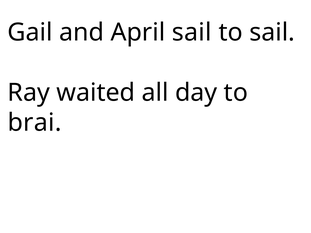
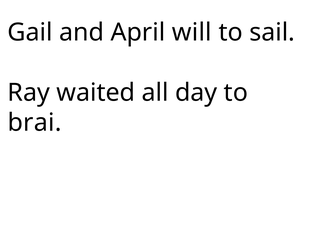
April sail: sail -> will
